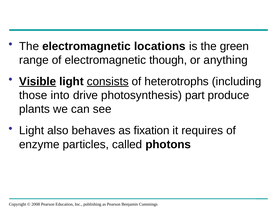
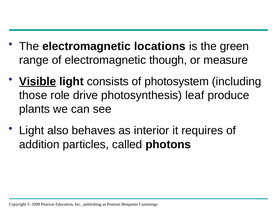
anything: anything -> measure
consists underline: present -> none
heterotrophs: heterotrophs -> photosystem
into: into -> role
part: part -> leaf
fixation: fixation -> interior
enzyme: enzyme -> addition
